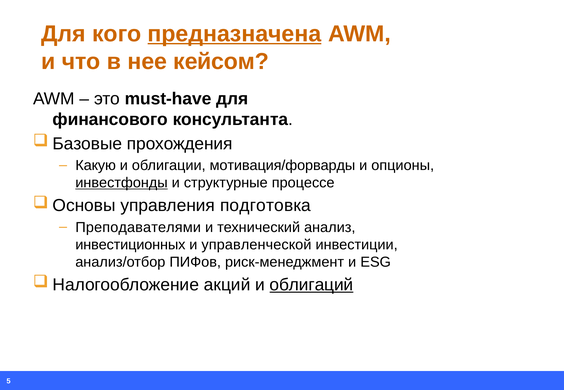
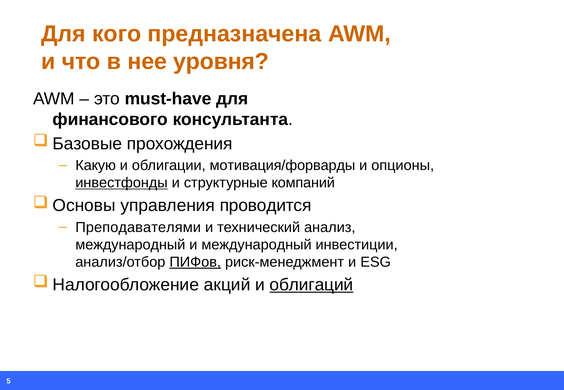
предназначена underline: present -> none
кейсом: кейсом -> уровня
процессе: процессе -> компаний
подготовка: подготовка -> проводится
инвестиционных at (130, 245): инвестиционных -> международный
и управленческой: управленческой -> международный
ПИФов underline: none -> present
